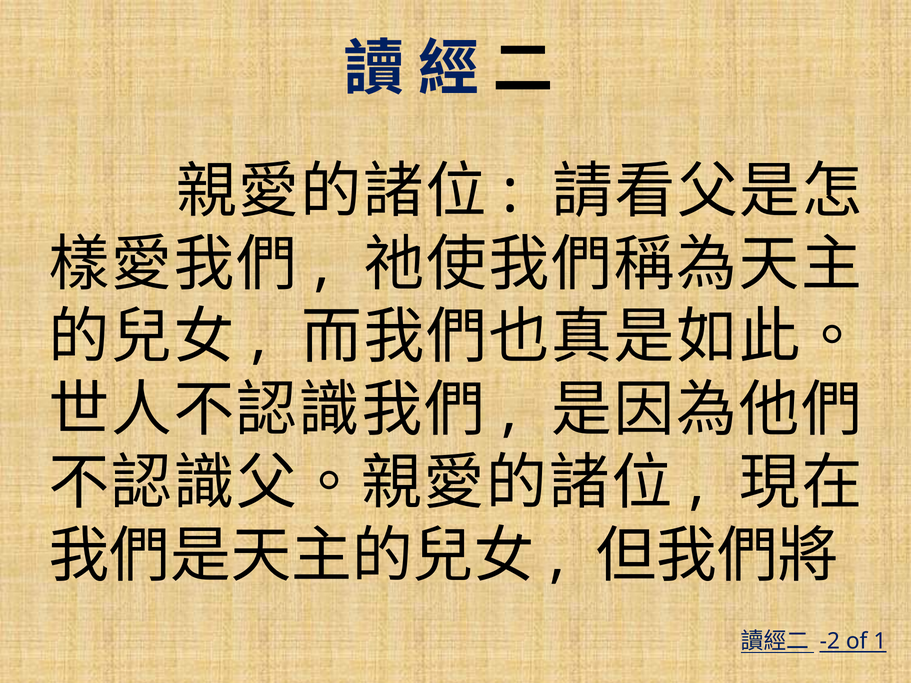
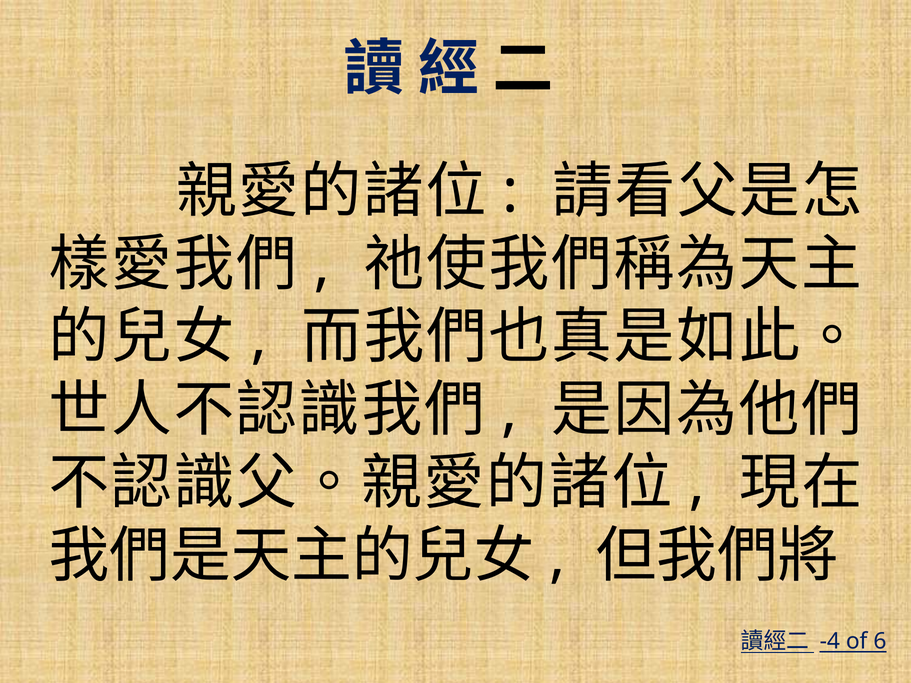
-2: -2 -> -4
1: 1 -> 6
